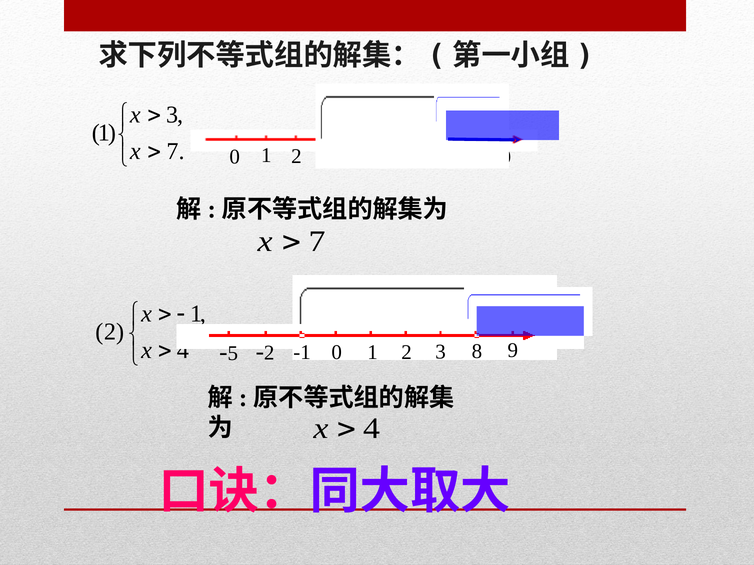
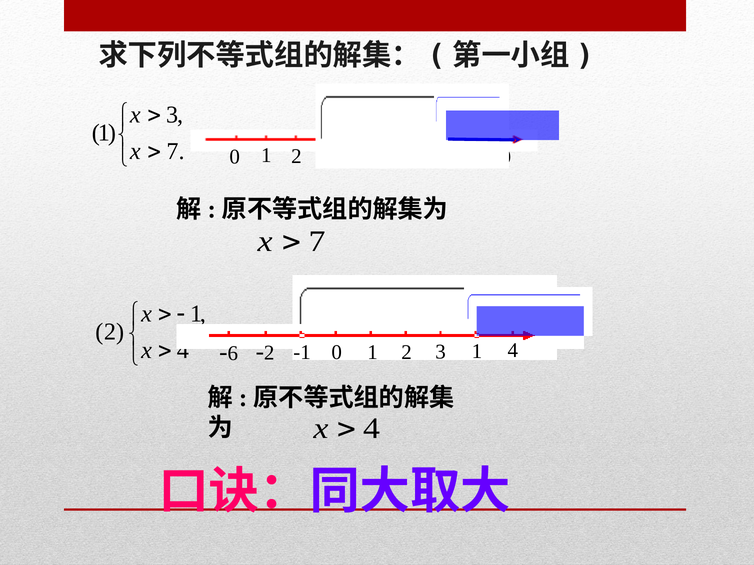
5 at (233, 354): 5 -> 6
0 8: 8 -> 1
3 9: 9 -> 4
